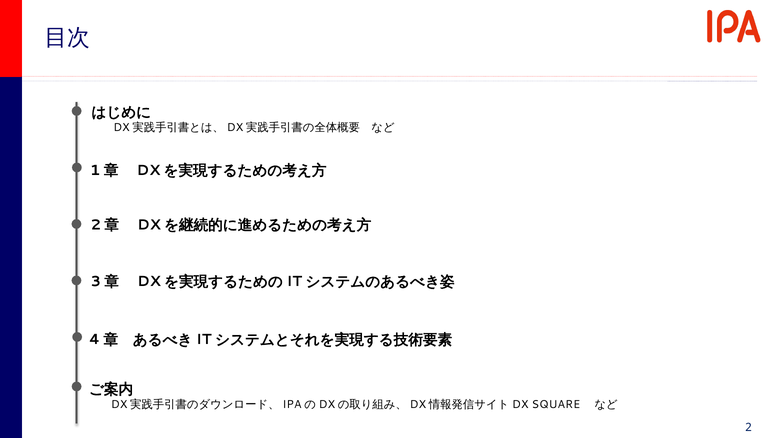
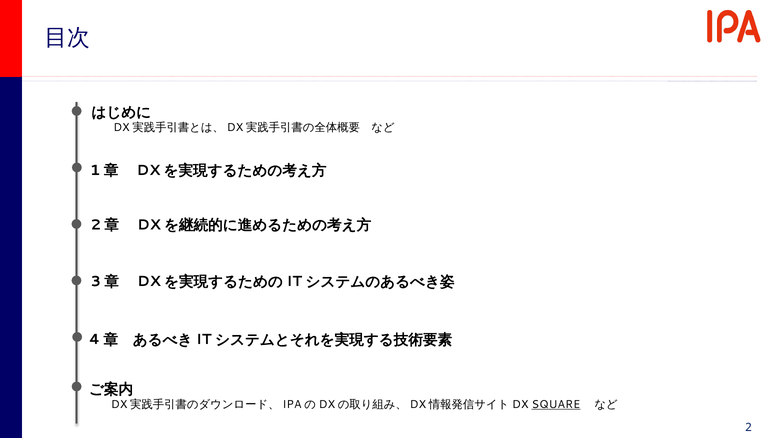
SQUARE underline: none -> present
